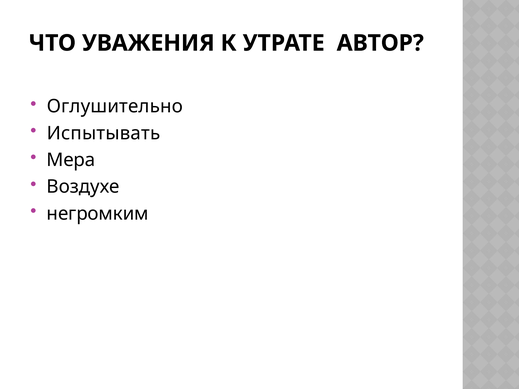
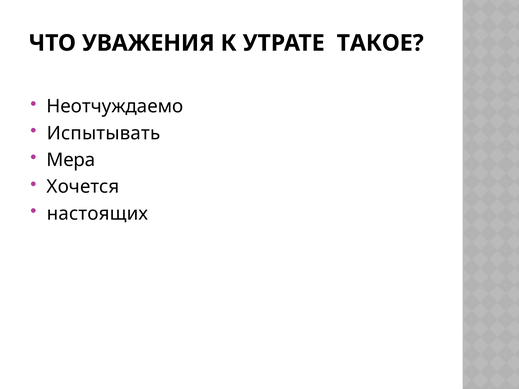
АВТОР: АВТОР -> ТАКОЕ
Оглушительно: Оглушительно -> Неотчуждаемо
Воздухе: Воздухе -> Хочется
негромким: негромким -> настоящих
